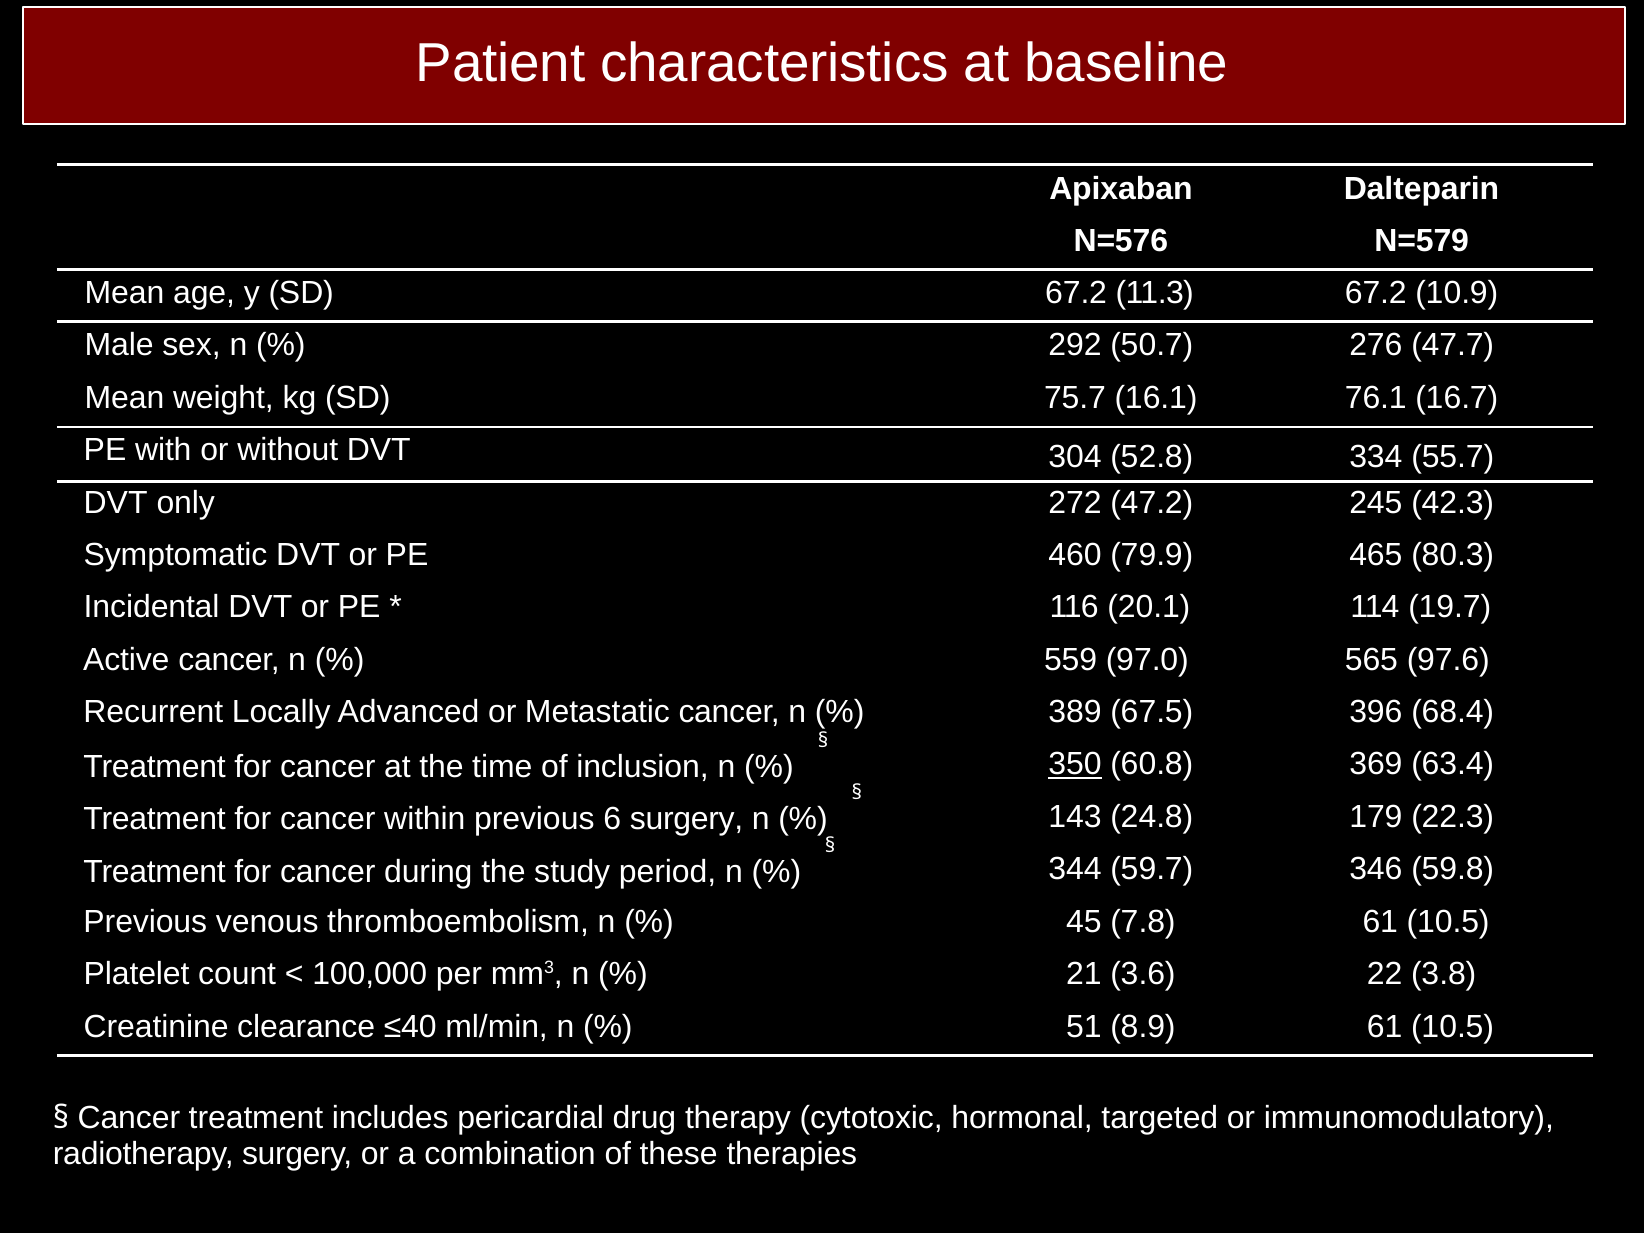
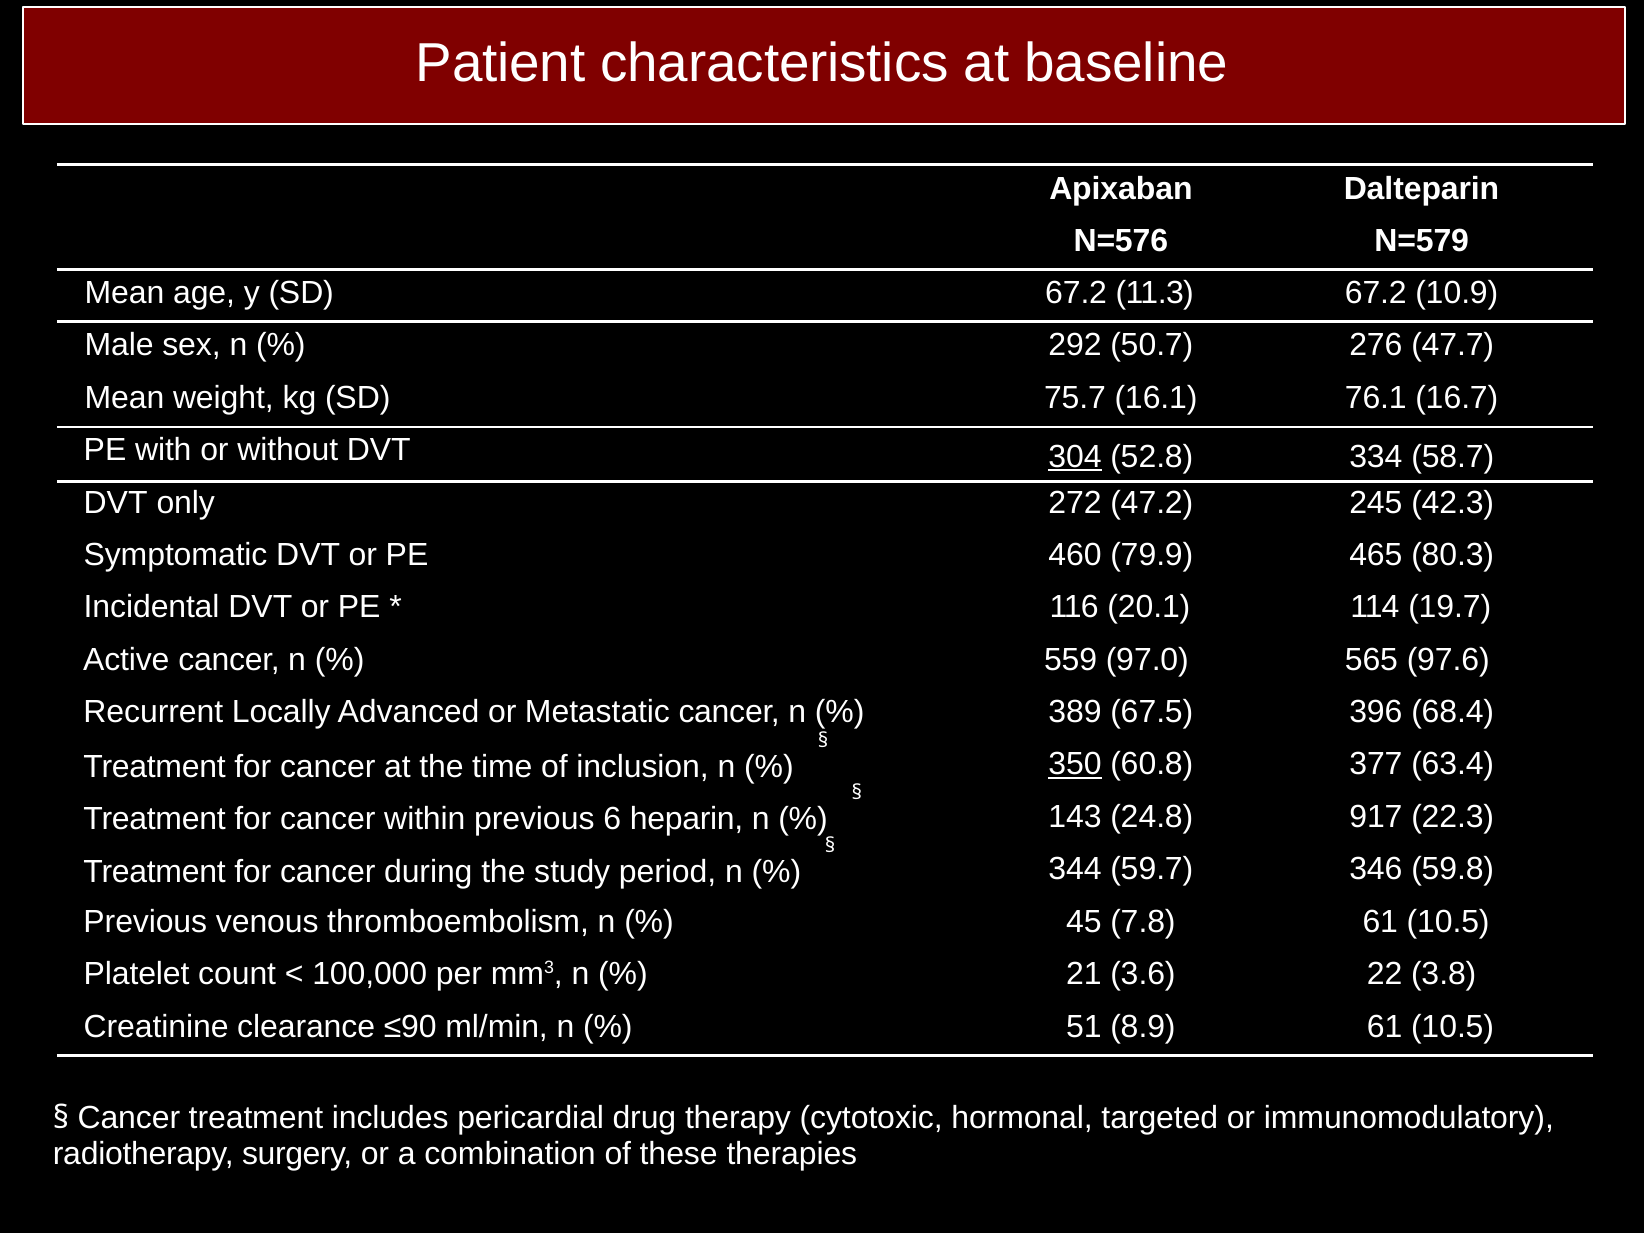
304 underline: none -> present
55.7: 55.7 -> 58.7
369: 369 -> 377
6 surgery: surgery -> heparin
179: 179 -> 917
≤40: ≤40 -> ≤90
